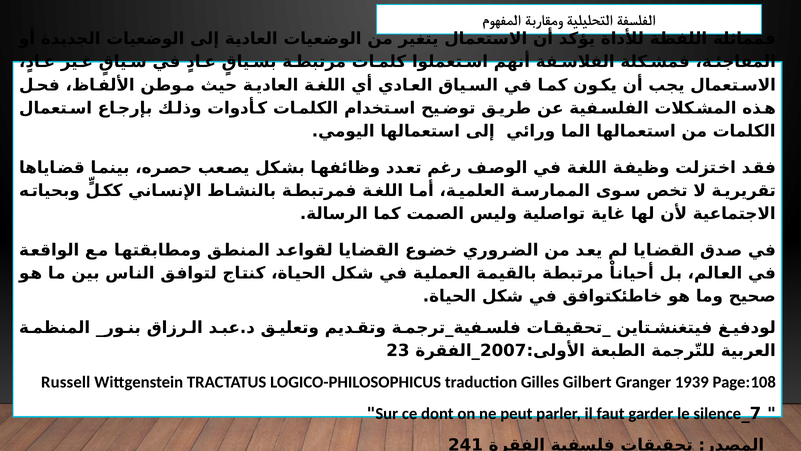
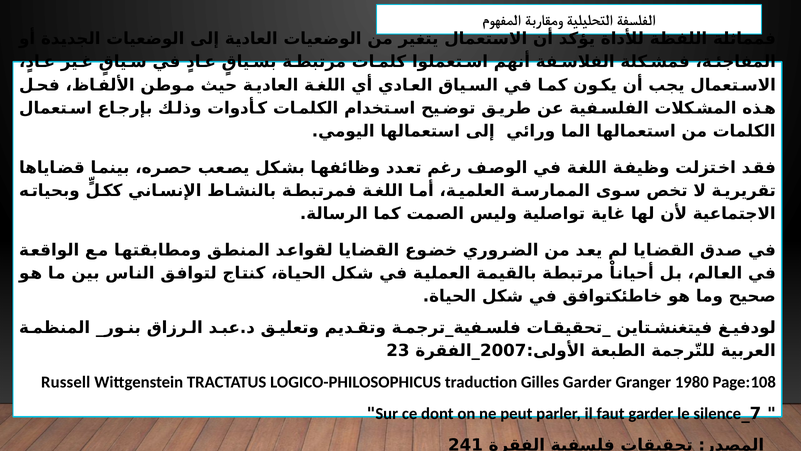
Gilles Gilbert: Gilbert -> Garder
1939: 1939 -> 1980
